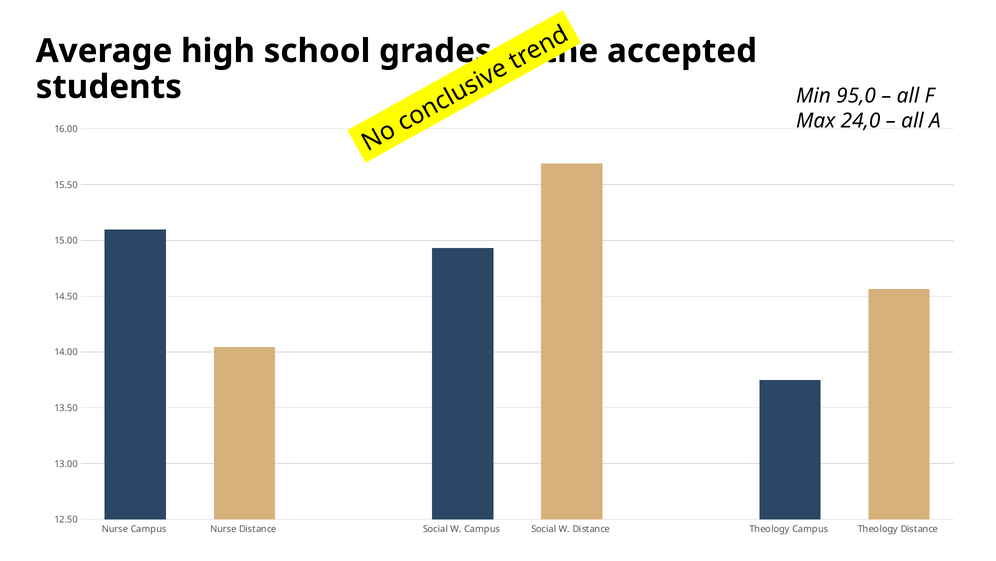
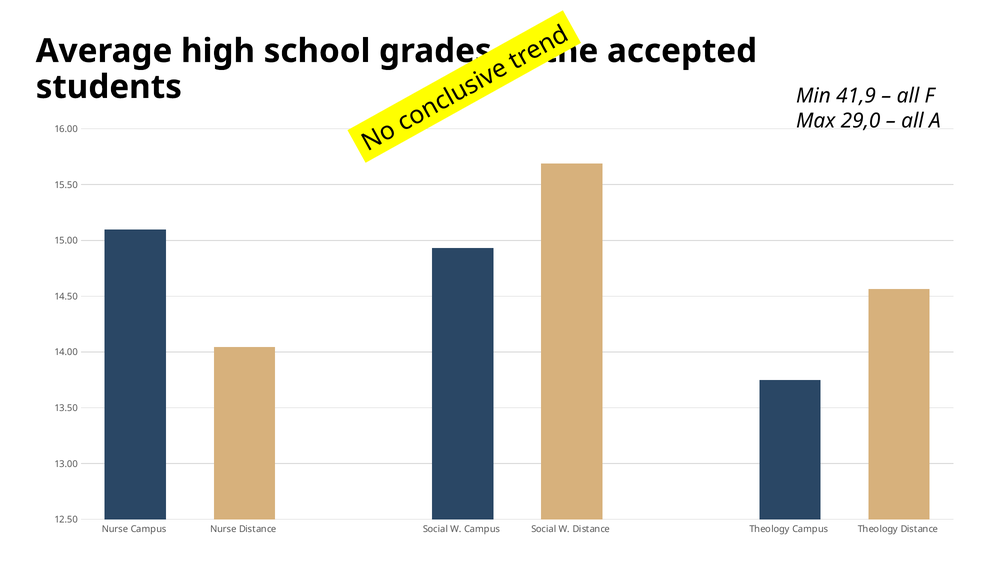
95,0: 95,0 -> 41,9
24,0: 24,0 -> 29,0
